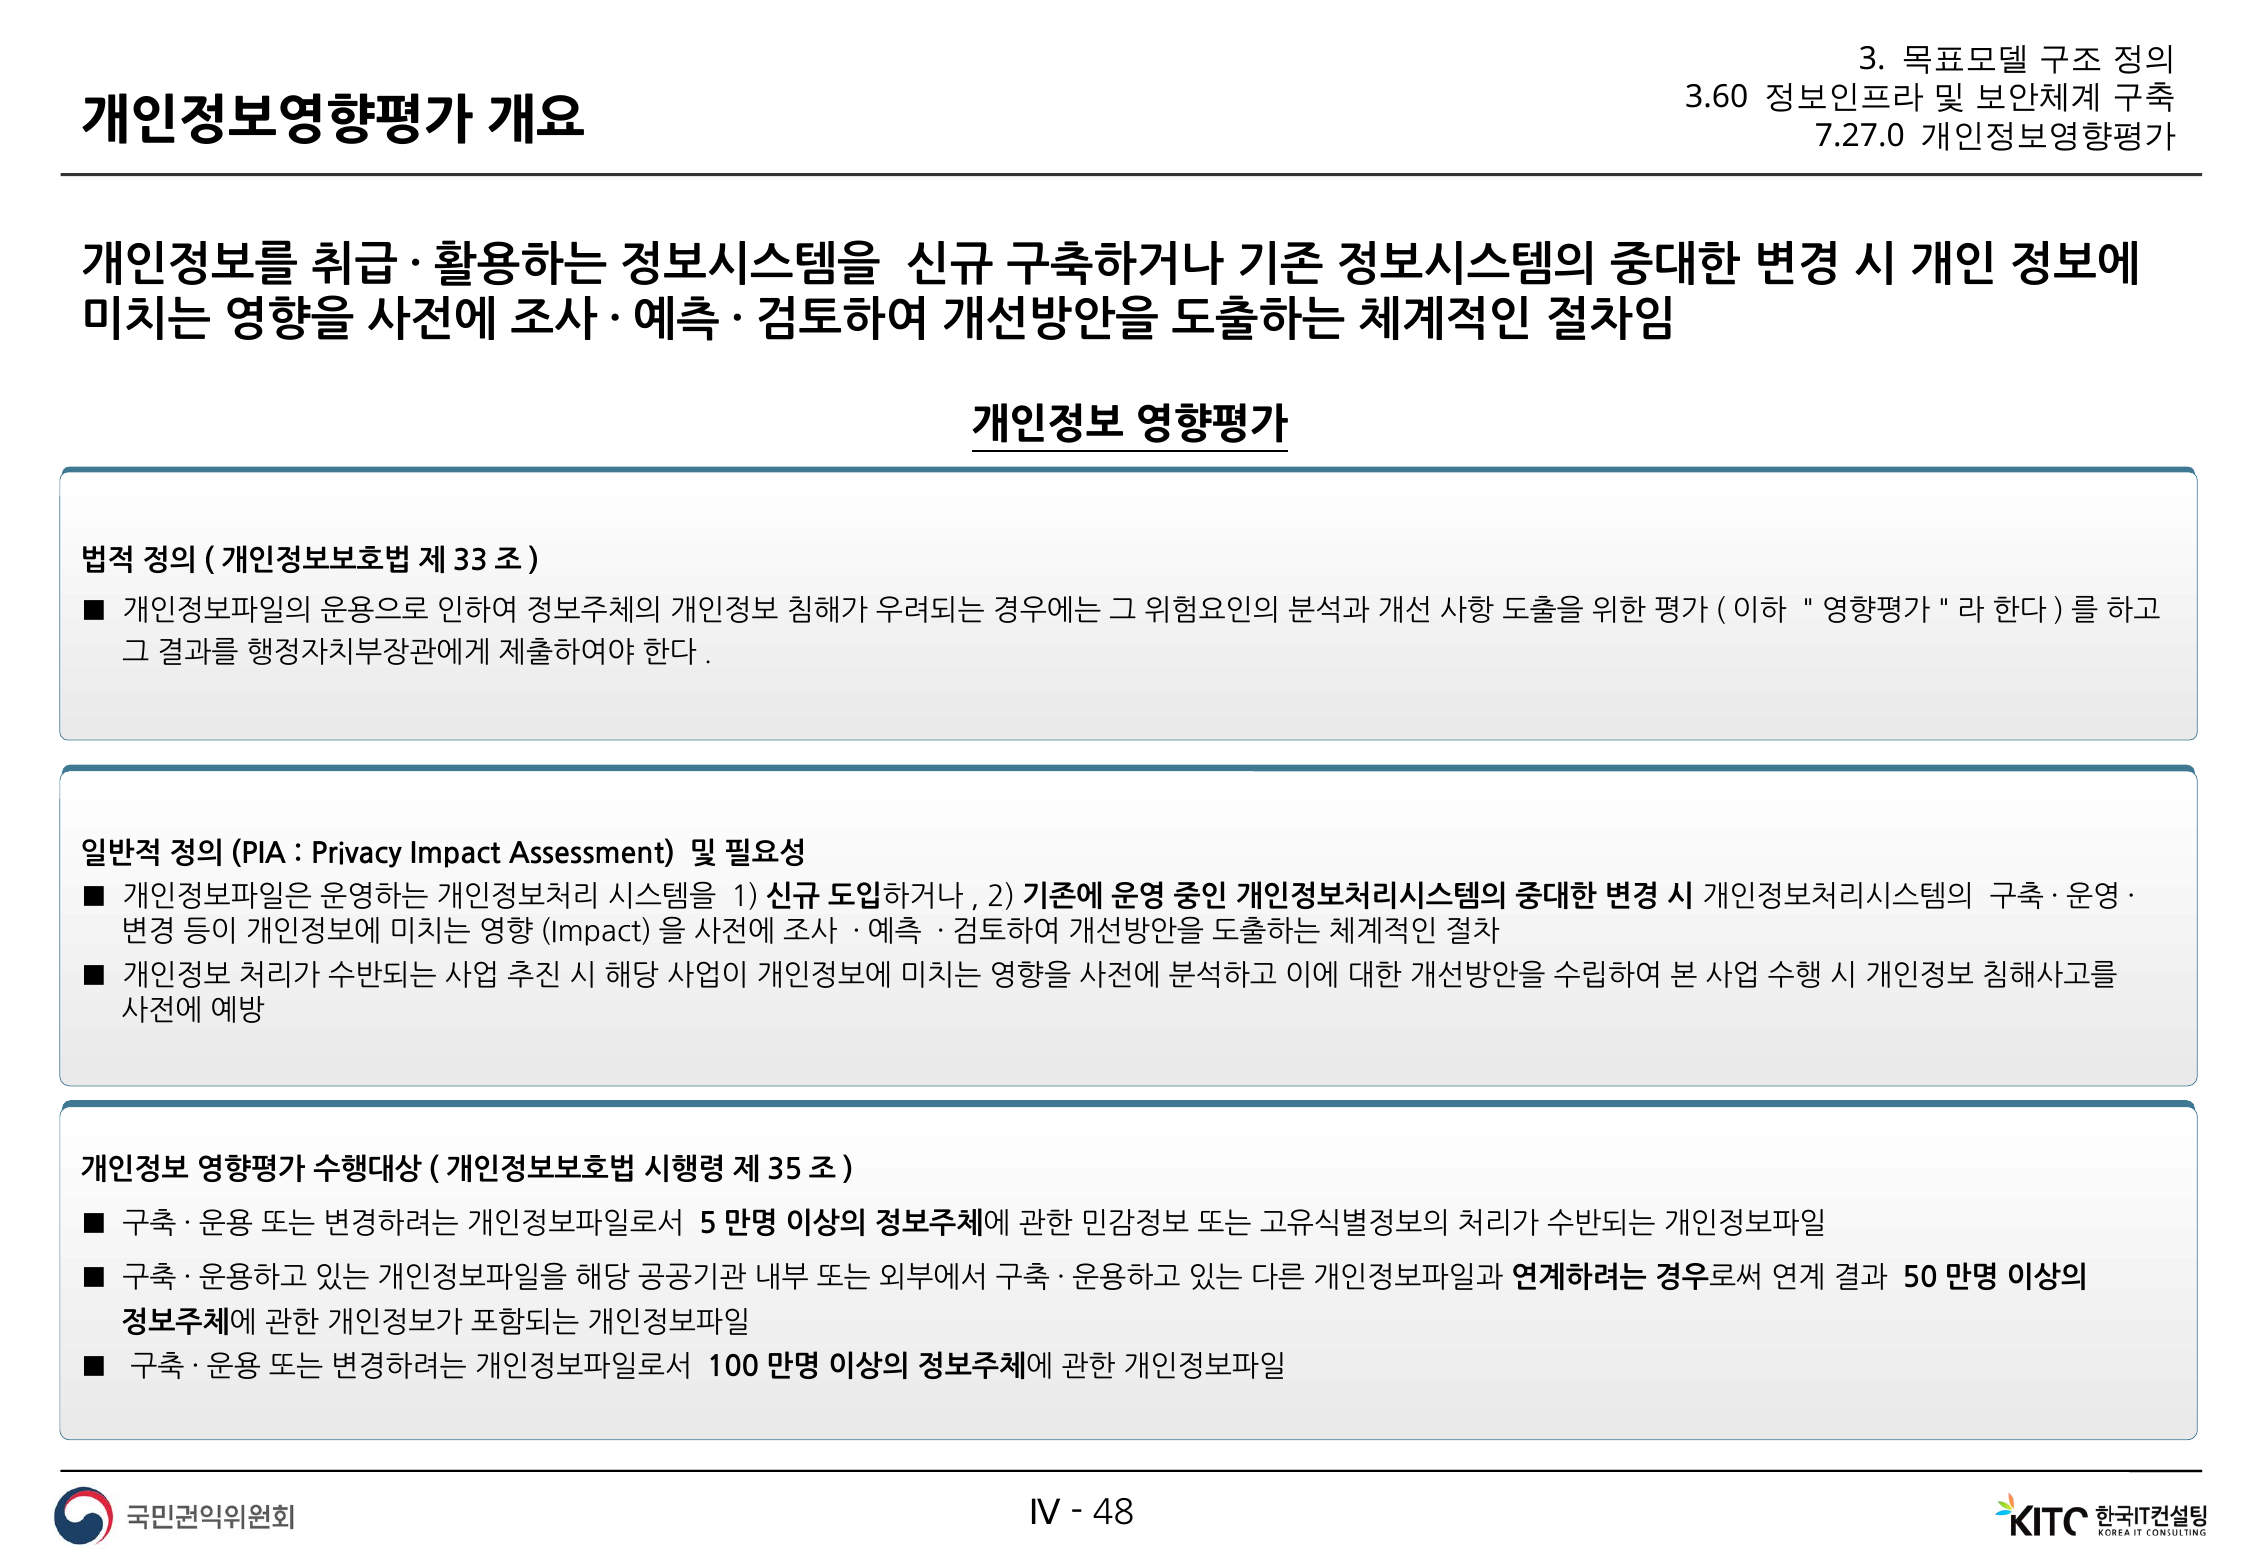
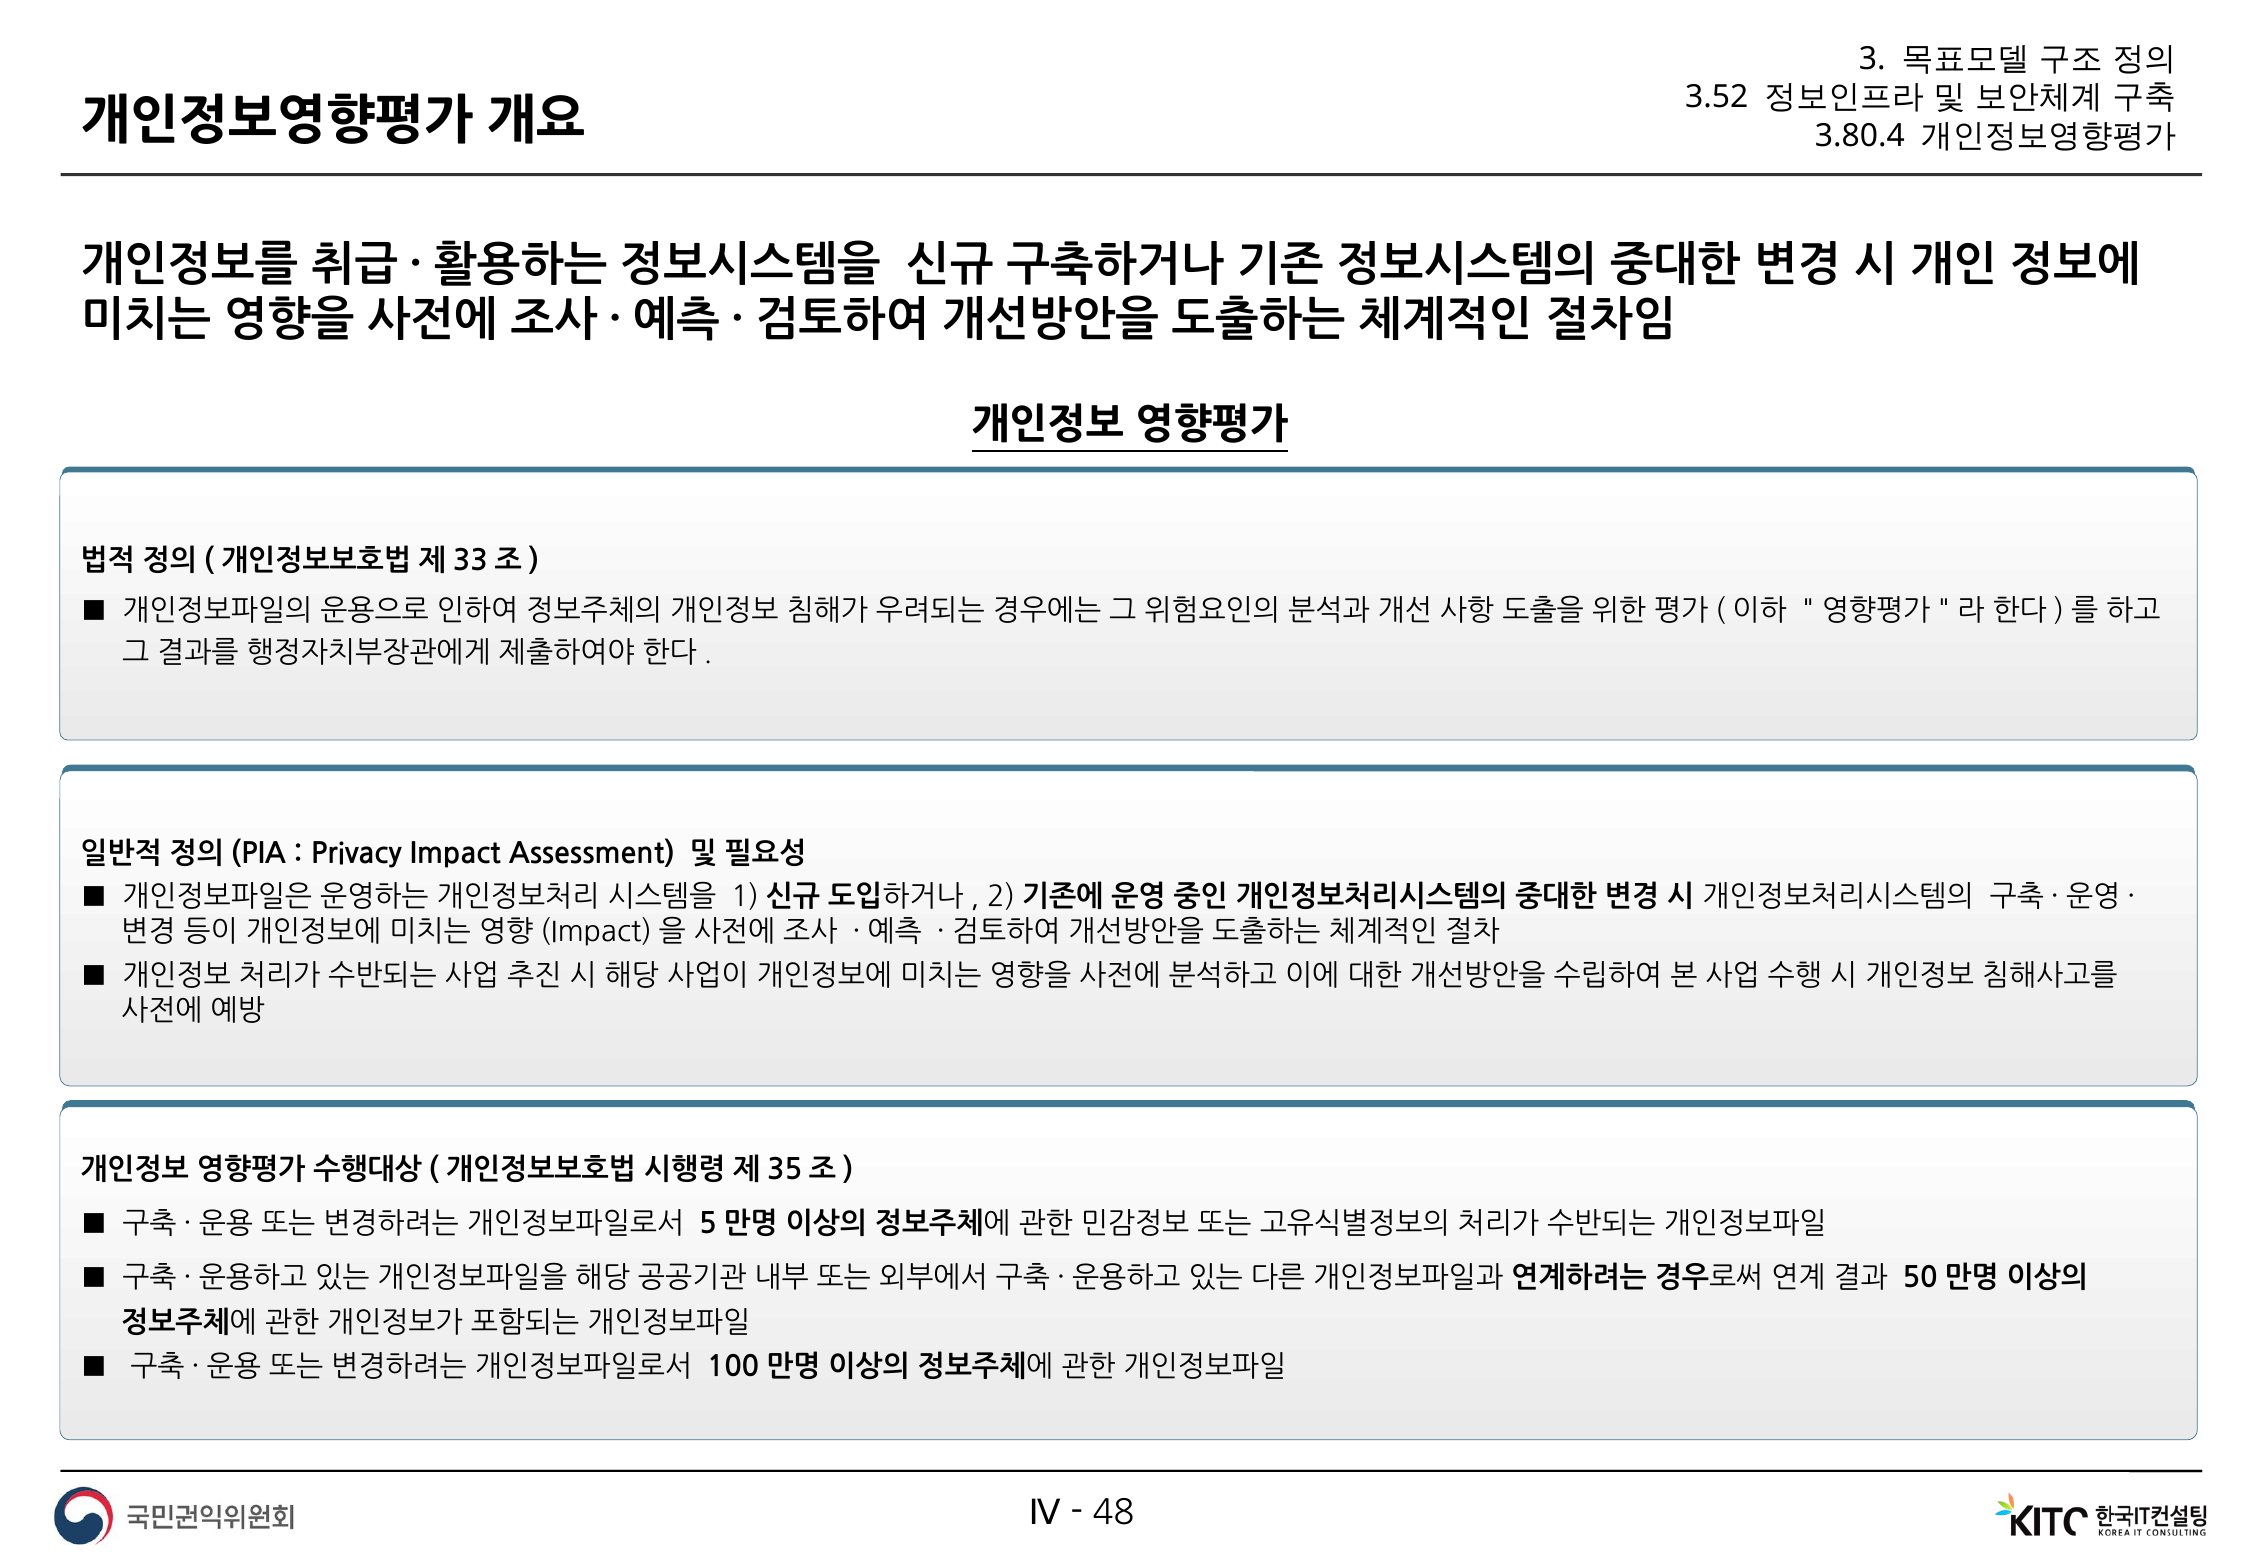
3.60: 3.60 -> 3.52
7.27.0: 7.27.0 -> 3.80.4
